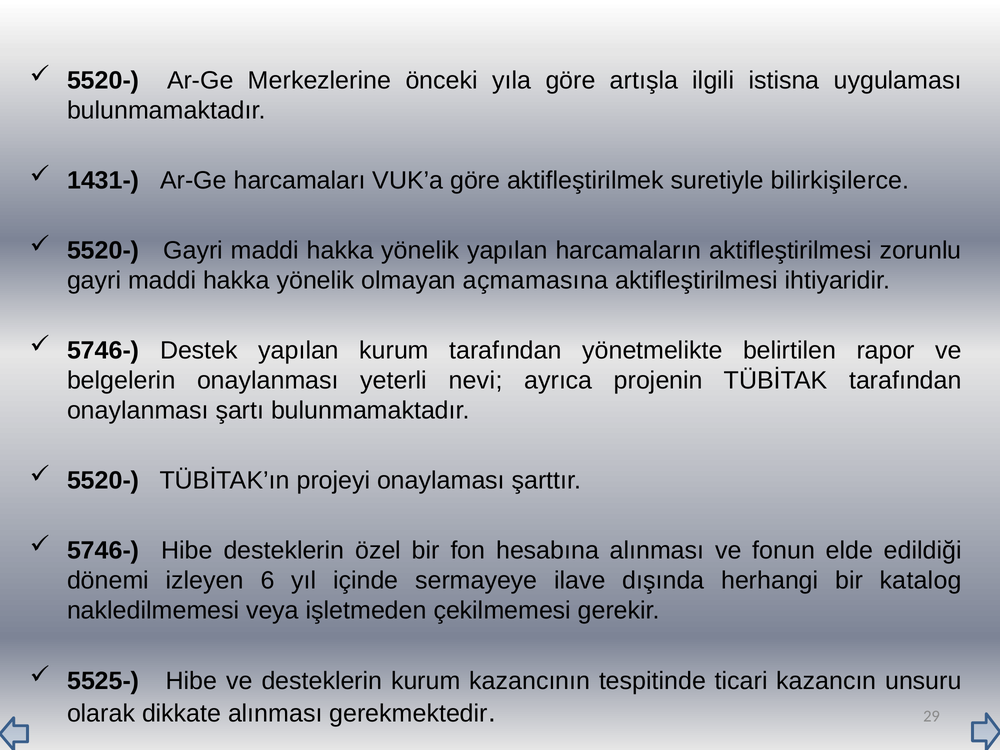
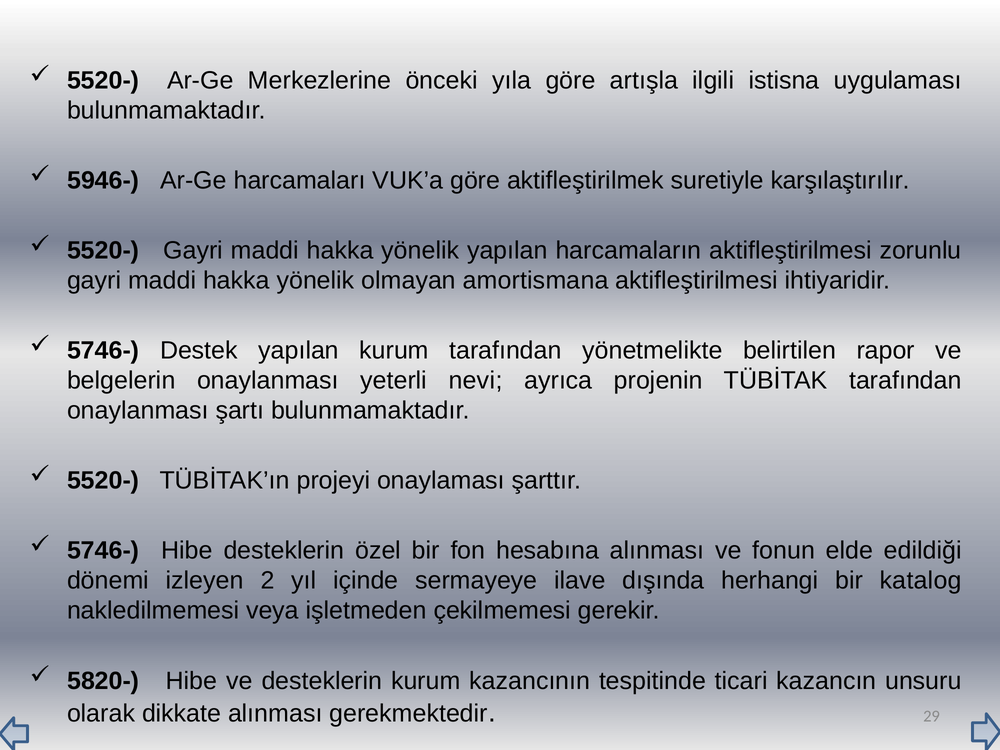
1431-: 1431- -> 5946-
bilirkişilerce: bilirkişilerce -> karşılaştırılır
açmamasına: açmamasına -> amortismana
6: 6 -> 2
5525-: 5525- -> 5820-
